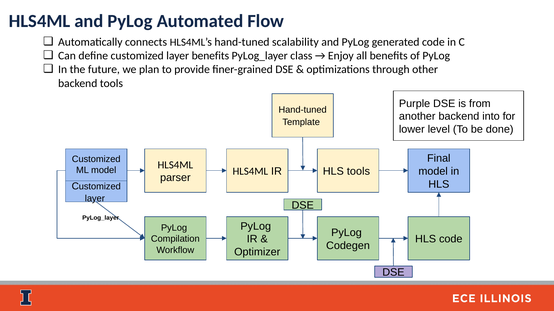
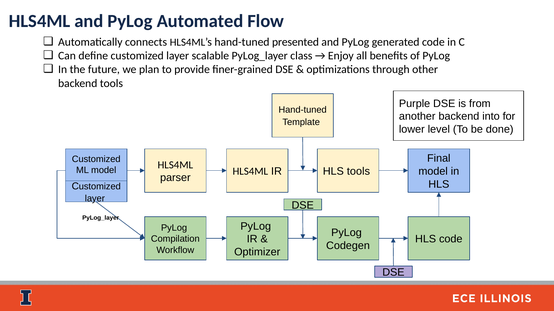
scalability: scalability -> presented
layer benefits: benefits -> scalable
